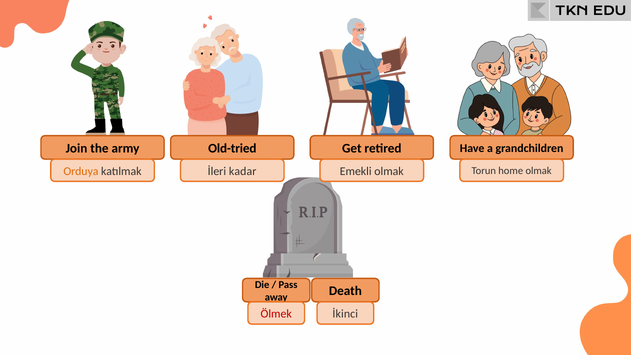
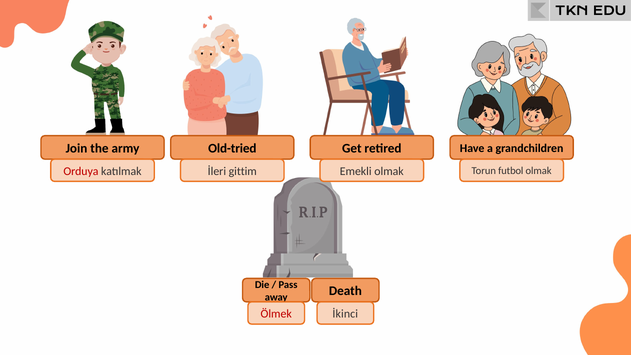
Orduya colour: orange -> red
kadar: kadar -> gittim
home: home -> futbol
